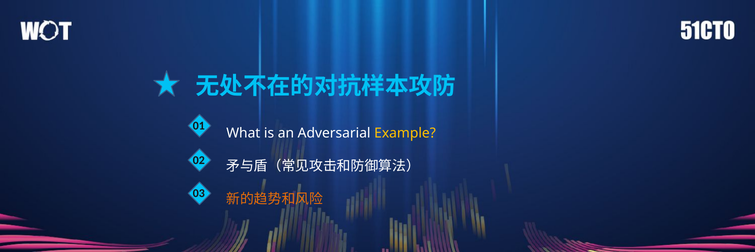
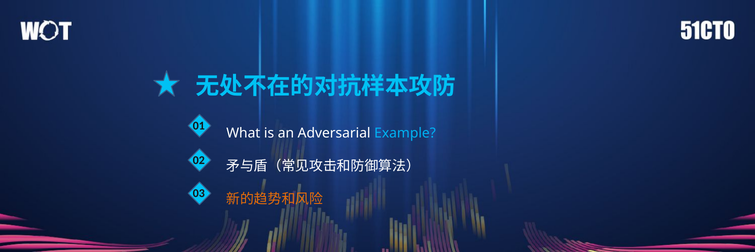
Example colour: yellow -> light blue
